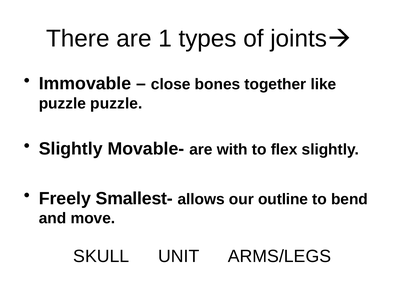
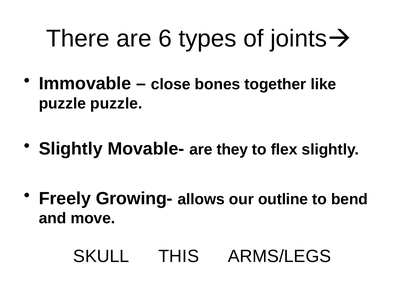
1: 1 -> 6
with: with -> they
Smallest-: Smallest- -> Growing-
UNIT: UNIT -> THIS
